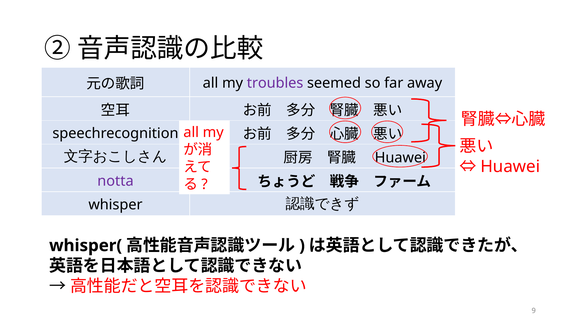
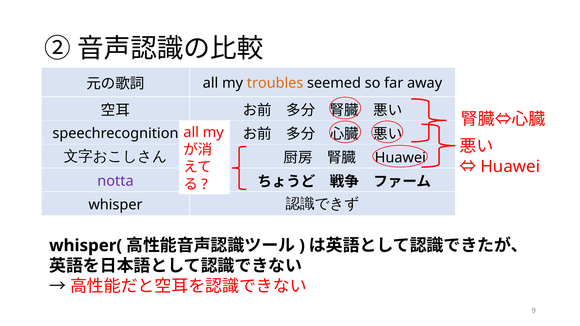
troubles colour: purple -> orange
